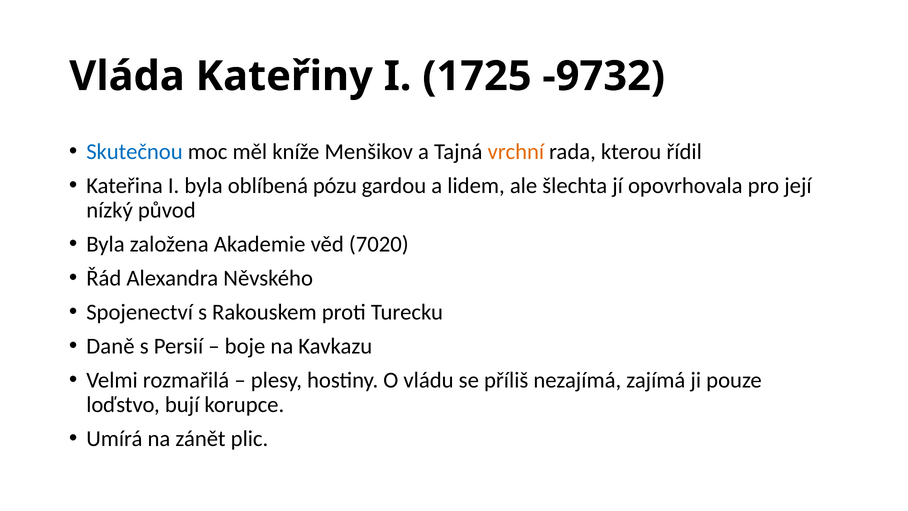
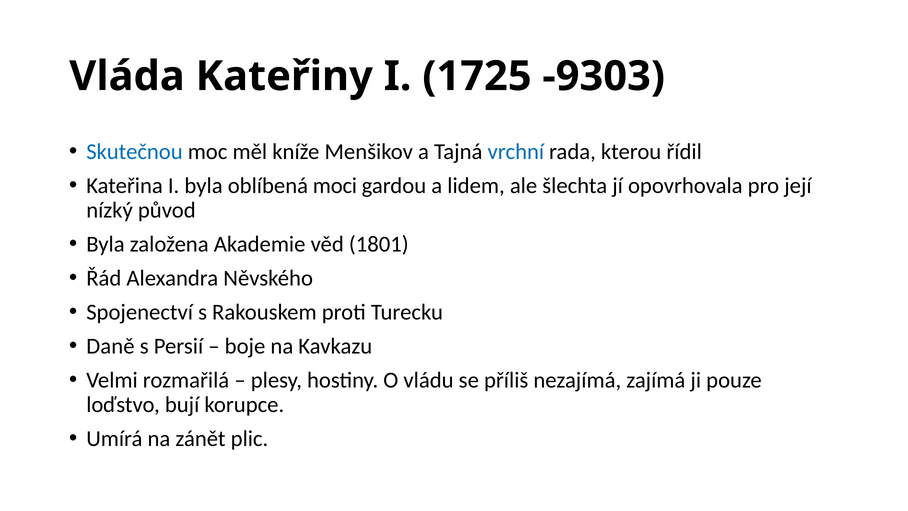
-9732: -9732 -> -9303
vrchní colour: orange -> blue
pózu: pózu -> moci
7020: 7020 -> 1801
